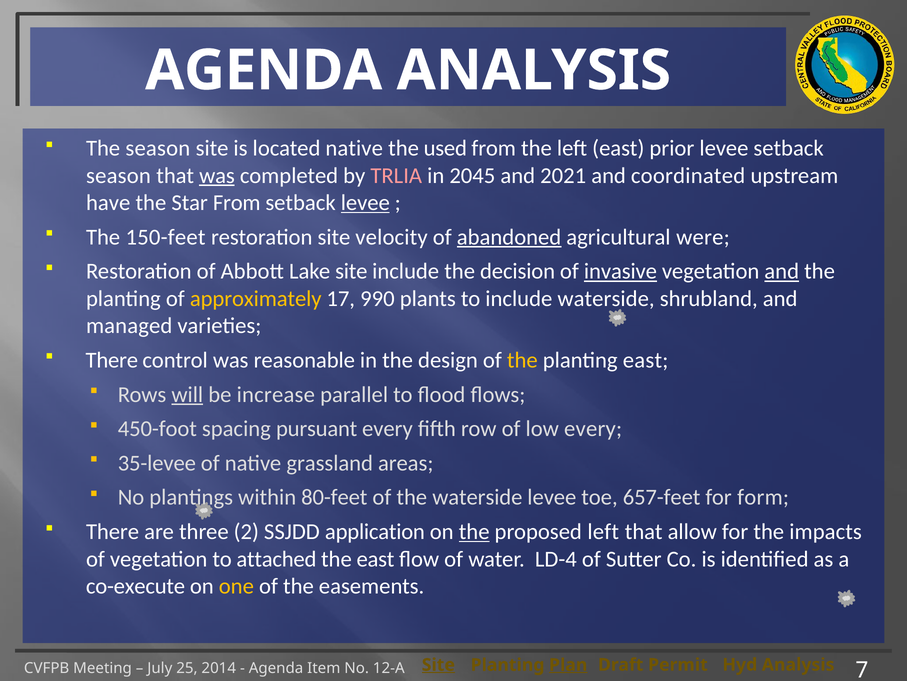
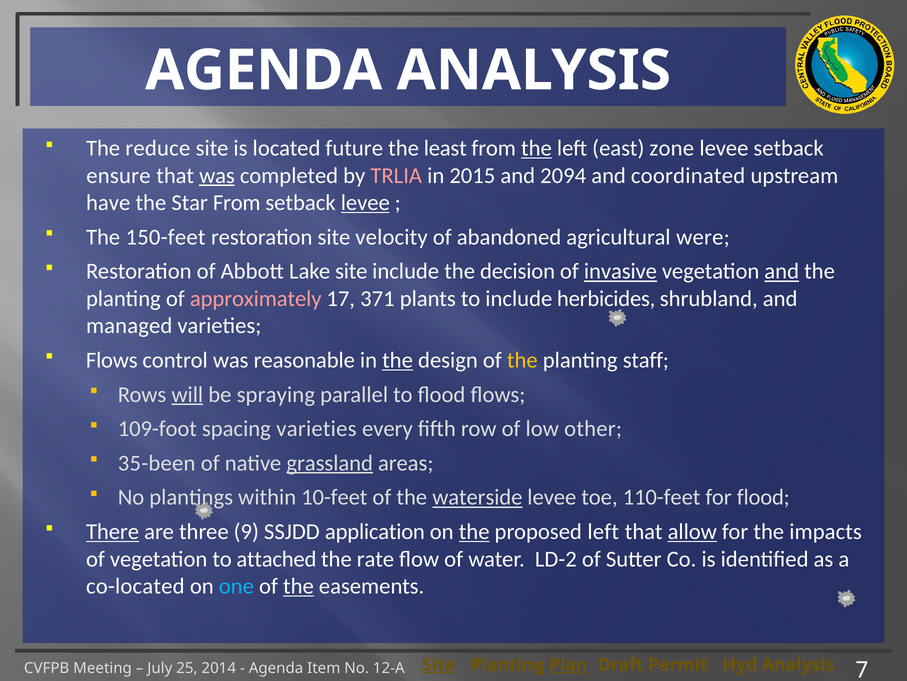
The season: season -> reduce
located native: native -> future
used: used -> least
the at (536, 148) underline: none -> present
prior: prior -> zone
season at (118, 175): season -> ensure
2045: 2045 -> 2015
2021: 2021 -> 2094
abandoned underline: present -> none
approximately colour: yellow -> pink
990: 990 -> 371
include waterside: waterside -> herbicides
There at (112, 360): There -> Flows
the at (398, 360) underline: none -> present
planting east: east -> staff
increase: increase -> spraying
450-foot: 450-foot -> 109-foot
spacing pursuant: pursuant -> varieties
low every: every -> other
35-levee: 35-levee -> 35-been
grassland underline: none -> present
80-feet: 80-feet -> 10-feet
waterside at (477, 497) underline: none -> present
657-feet: 657-feet -> 110-feet
for form: form -> flood
There at (113, 531) underline: none -> present
2: 2 -> 9
allow underline: none -> present
the east: east -> rate
LD-4: LD-4 -> LD-2
co-execute: co-execute -> co-located
one colour: yellow -> light blue
the at (298, 586) underline: none -> present
